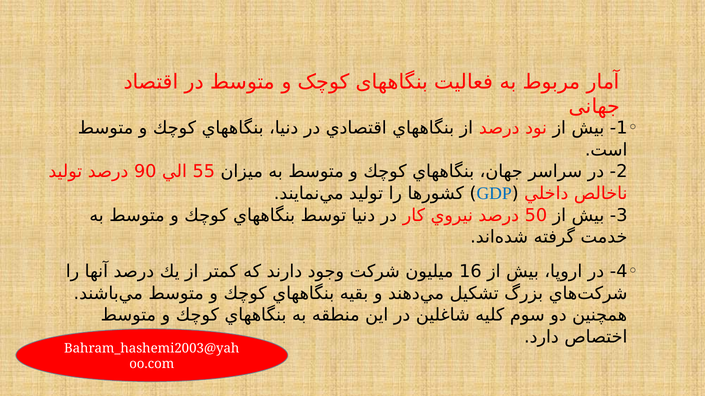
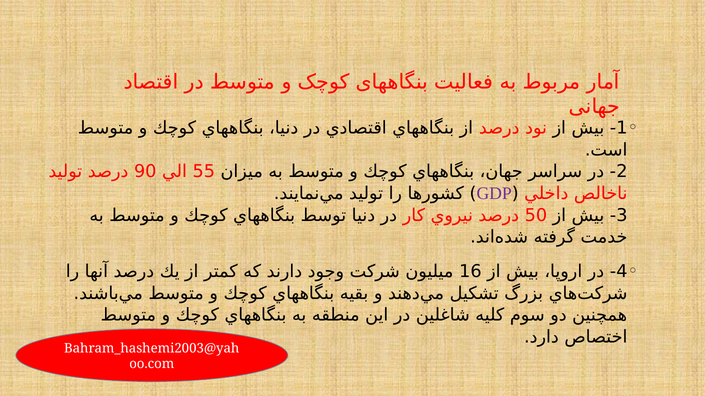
GDP colour: blue -> purple
